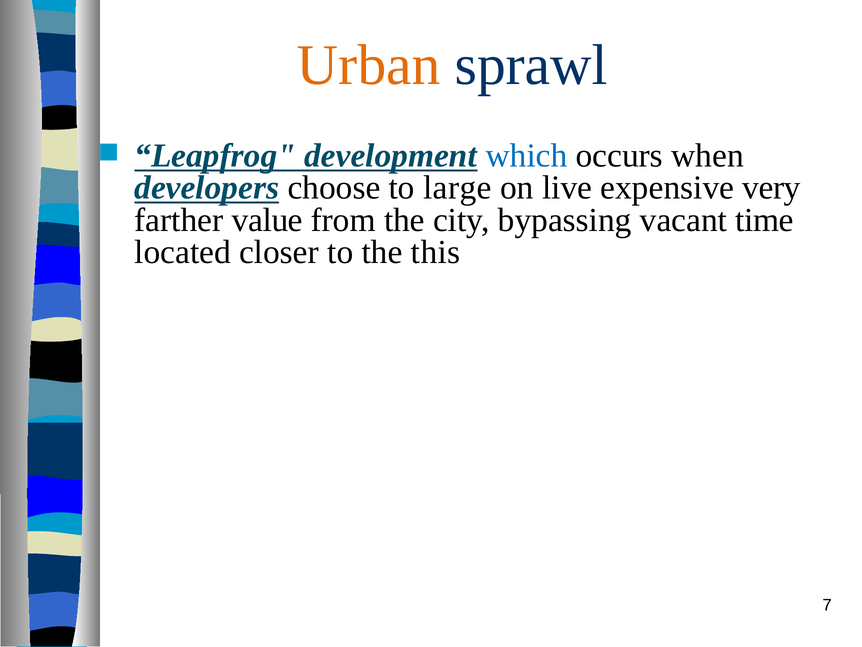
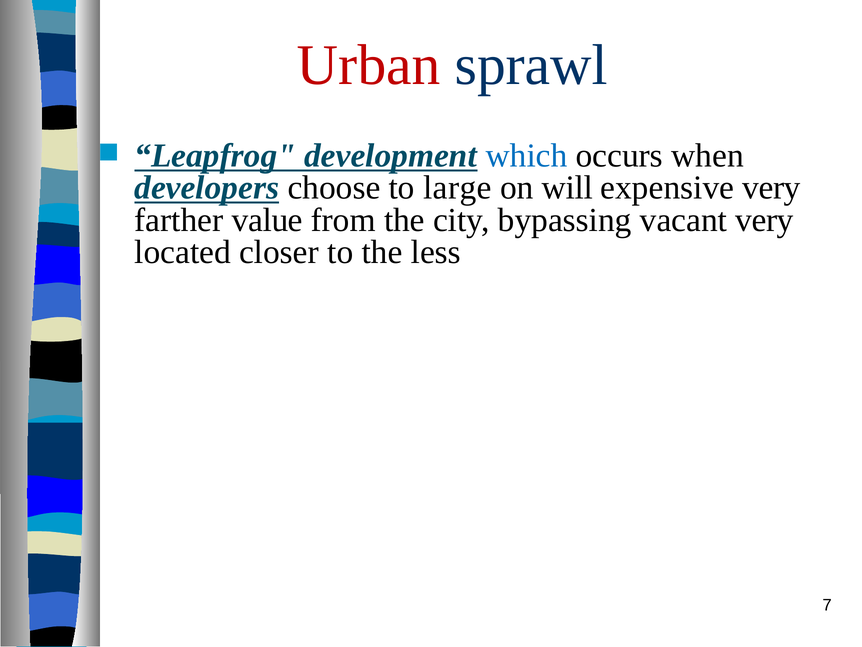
Urban colour: orange -> red
live: live -> will
vacant time: time -> very
this: this -> less
